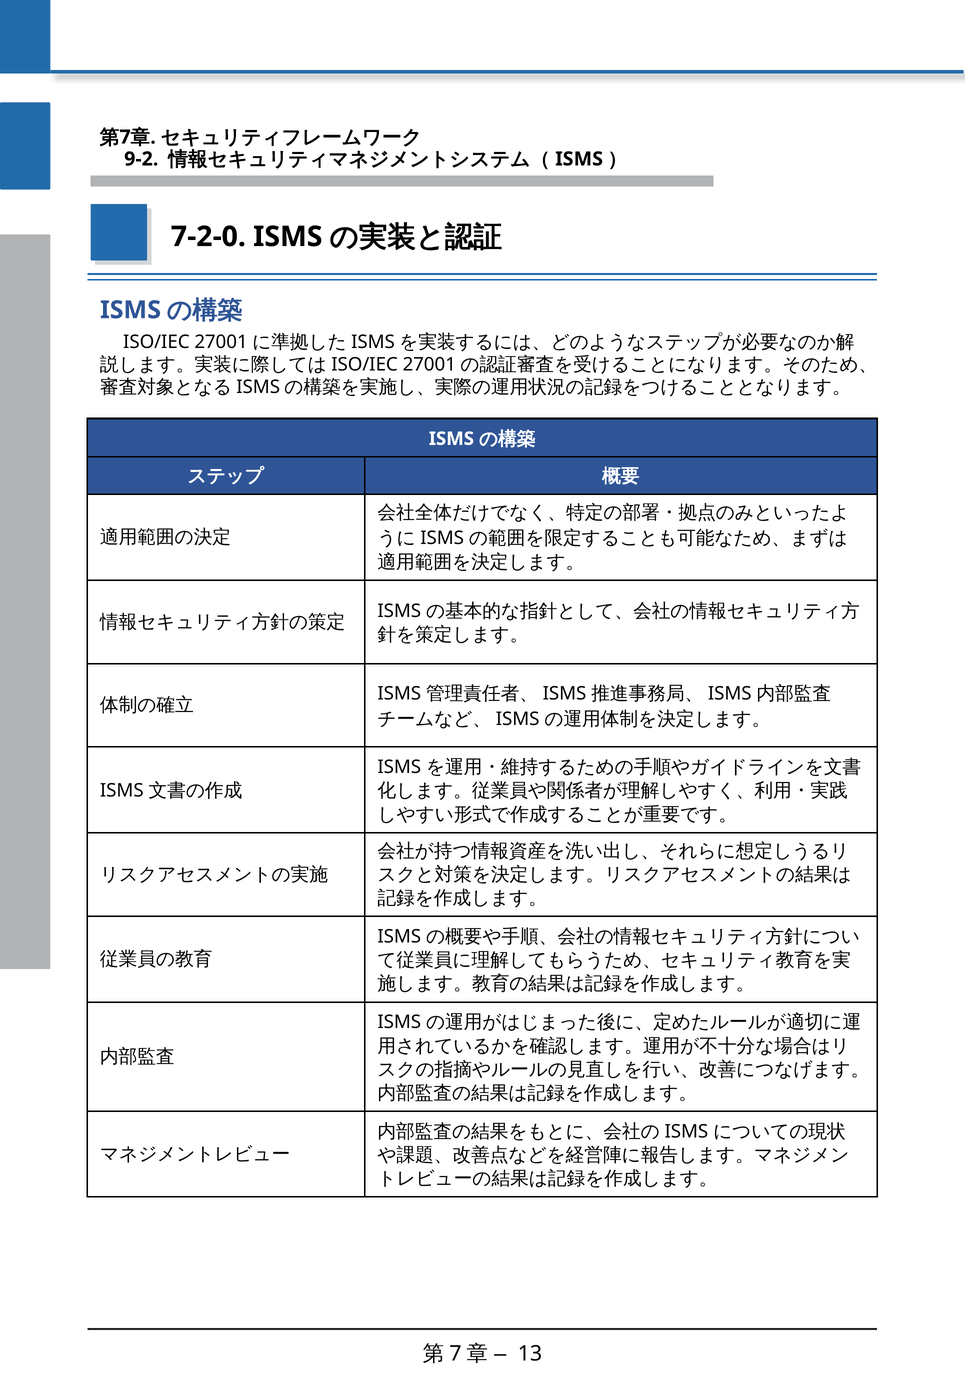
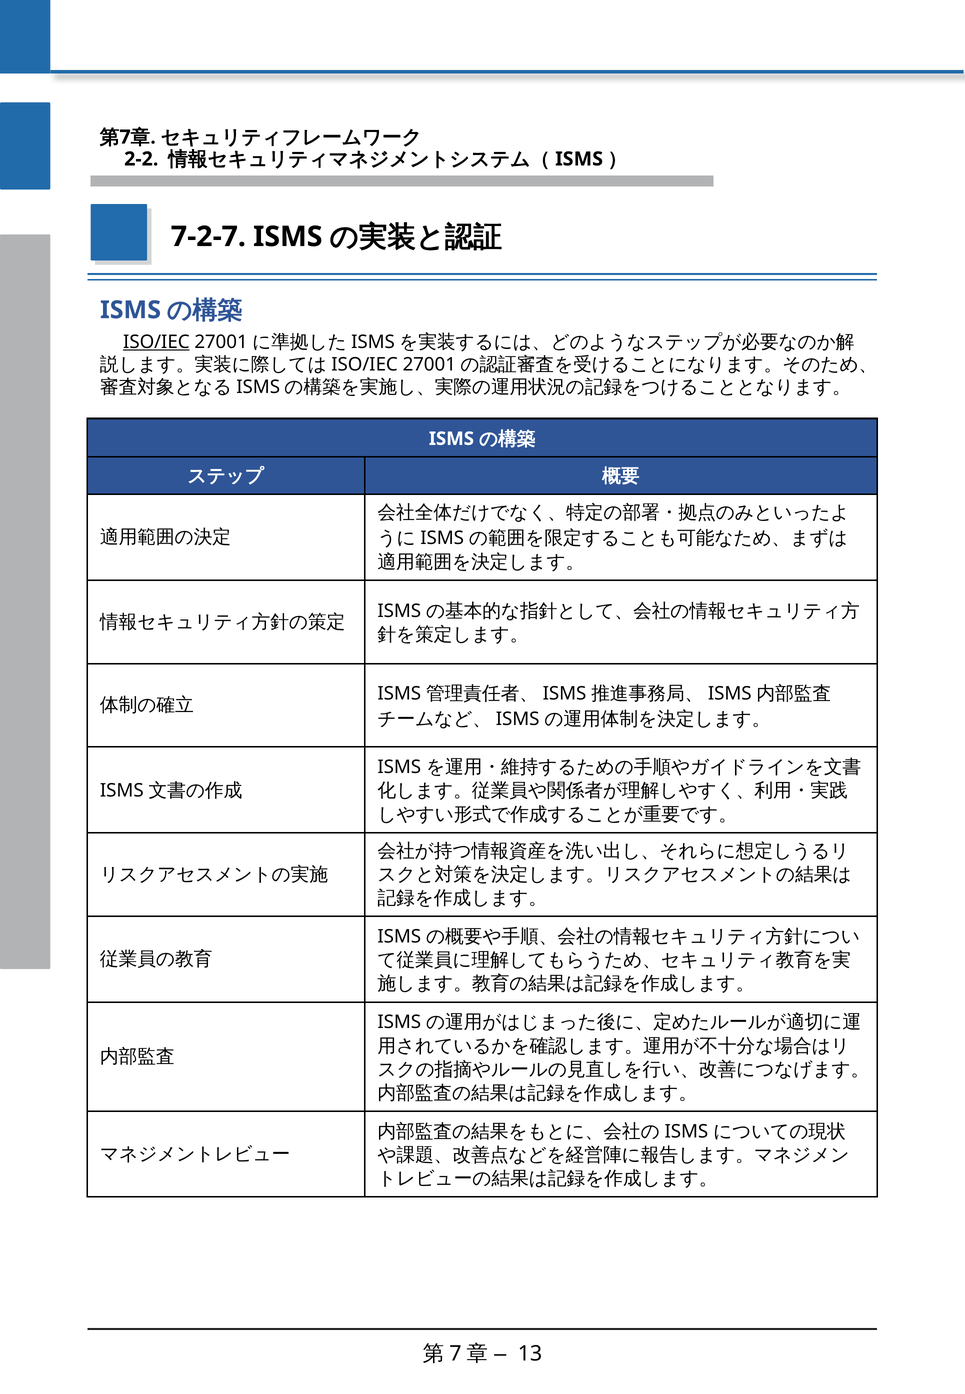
9-2: 9-2 -> 2-2
7-2-0: 7-2-0 -> 7-2-7
ISO/IEC underline: none -> present
